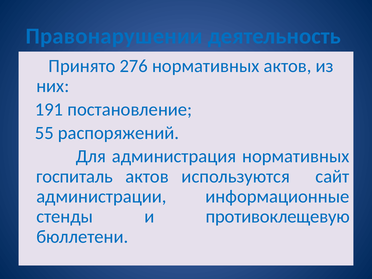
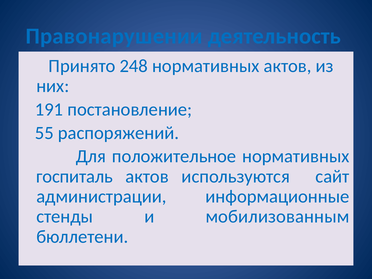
276: 276 -> 248
администрация: администрация -> положительное
противоклещевую: противоклещевую -> мобилизованным
